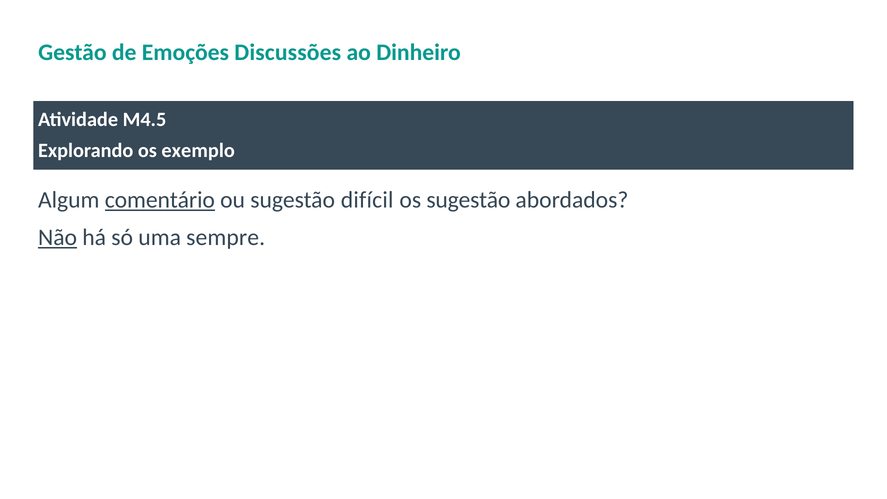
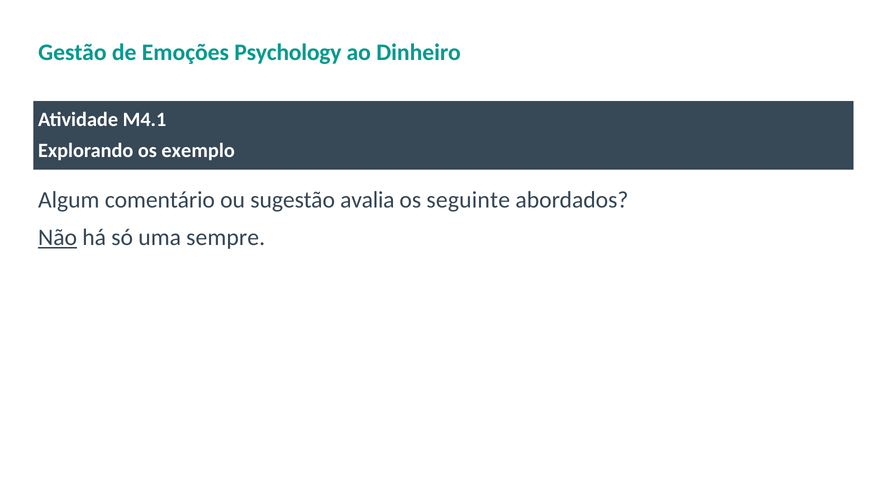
Discussões: Discussões -> Psychology
M4.5: M4.5 -> M4.1
comentário underline: present -> none
difícil: difícil -> avalia
os sugestão: sugestão -> seguinte
